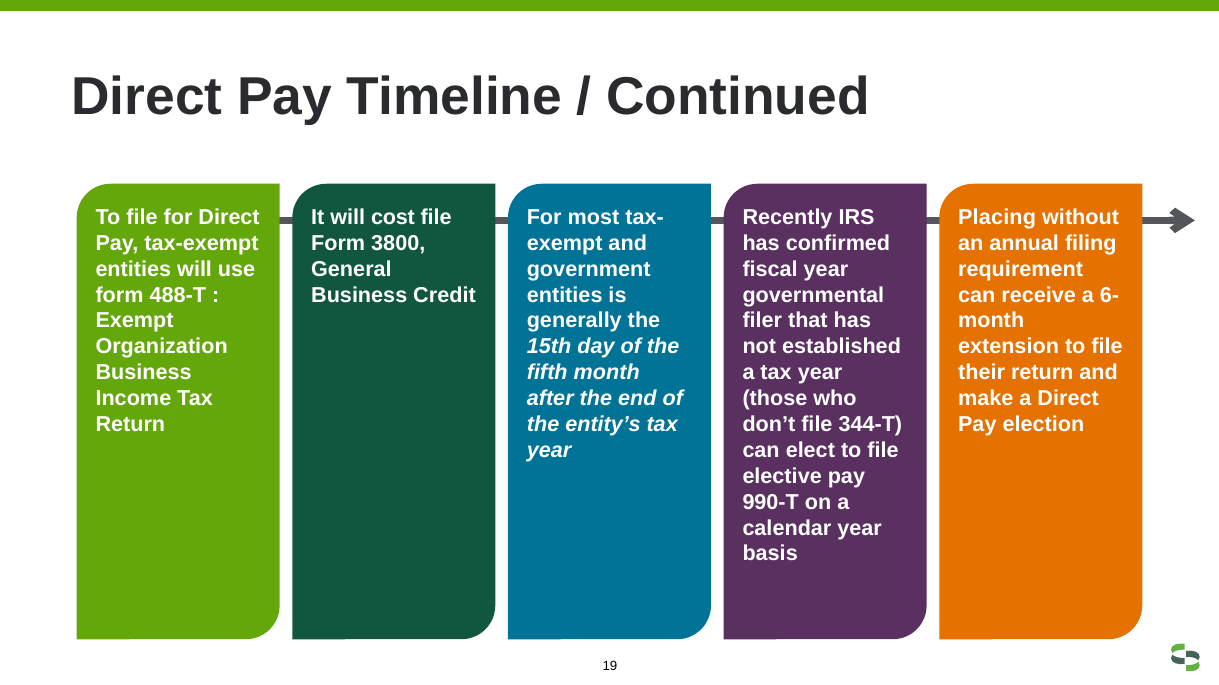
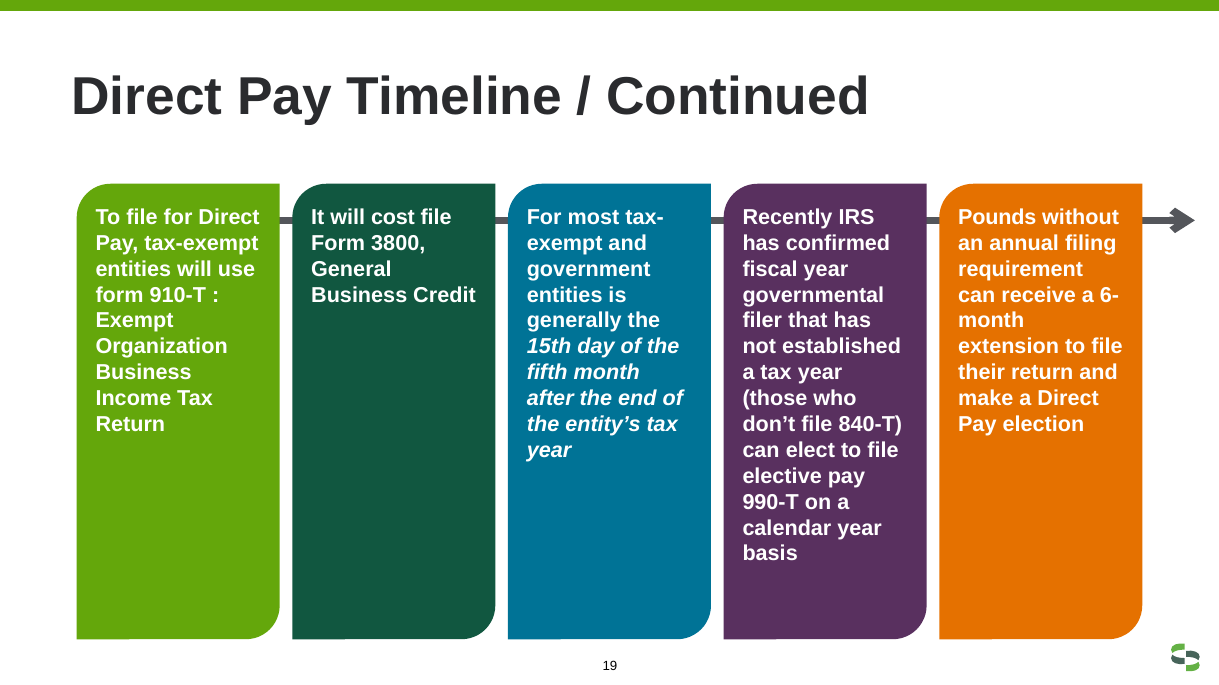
Placing: Placing -> Pounds
488-T: 488-T -> 910-T
344-T: 344-T -> 840-T
